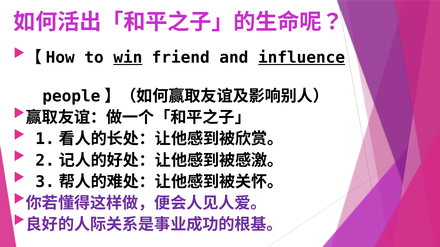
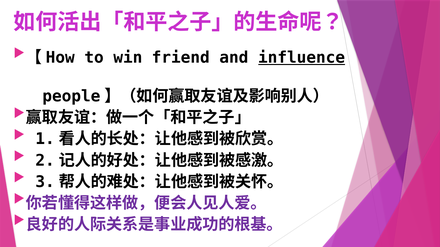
win underline: present -> none
